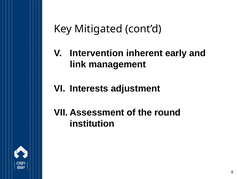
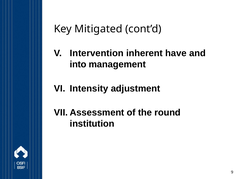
early: early -> have
link: link -> into
Interests: Interests -> Intensity
